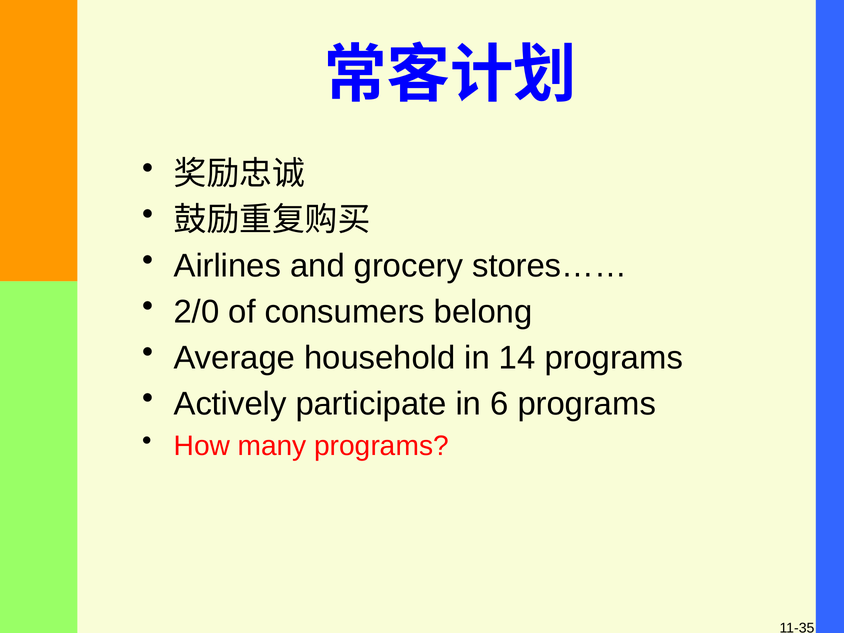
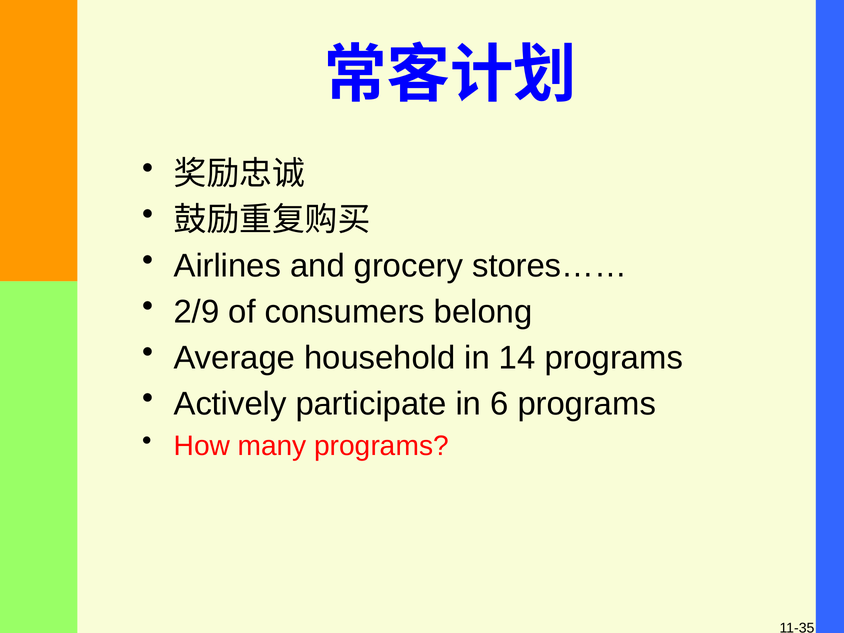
2/0: 2/0 -> 2/9
